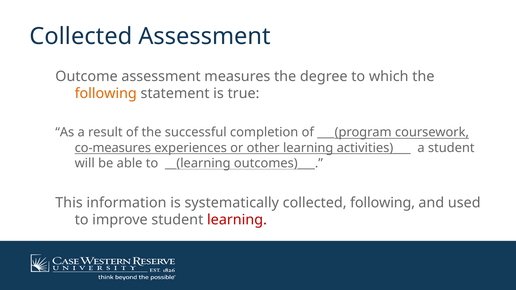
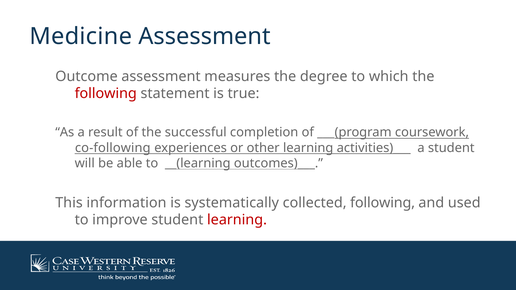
Collected at (81, 36): Collected -> Medicine
following at (106, 94) colour: orange -> red
co-measures: co-measures -> co-following
